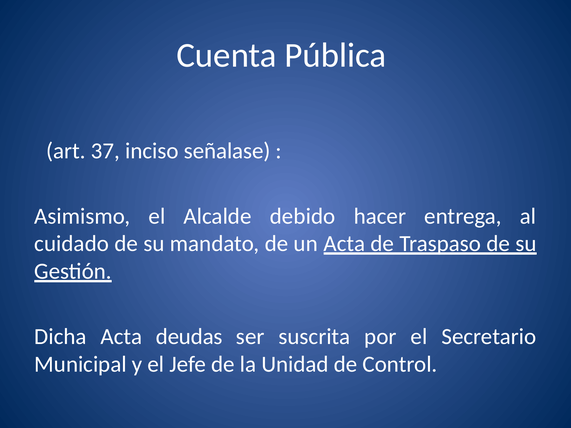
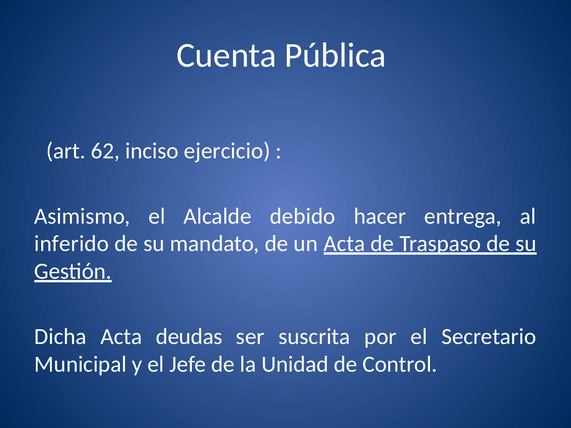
37: 37 -> 62
señalase: señalase -> ejercicio
cuidado: cuidado -> inferido
